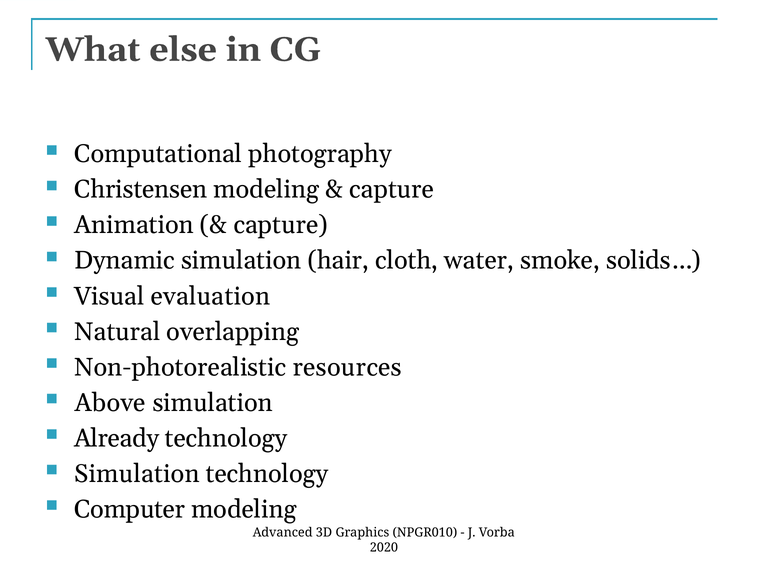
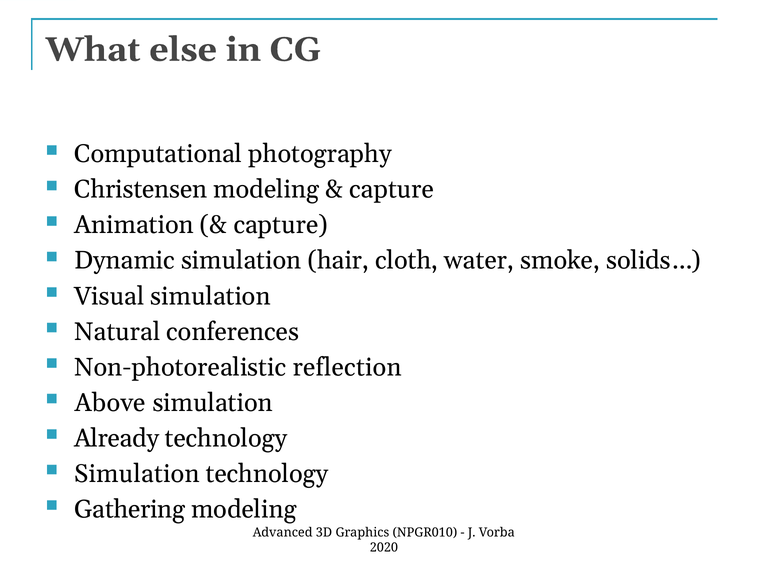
Visual evaluation: evaluation -> simulation
overlapping: overlapping -> conferences
resources: resources -> reflection
Computer: Computer -> Gathering
